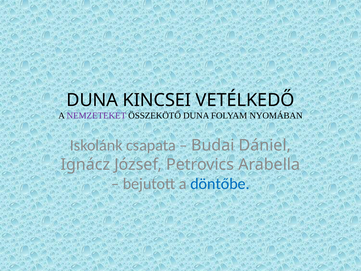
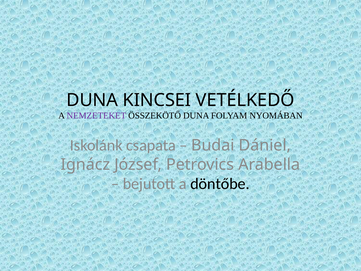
döntőbe colour: blue -> black
